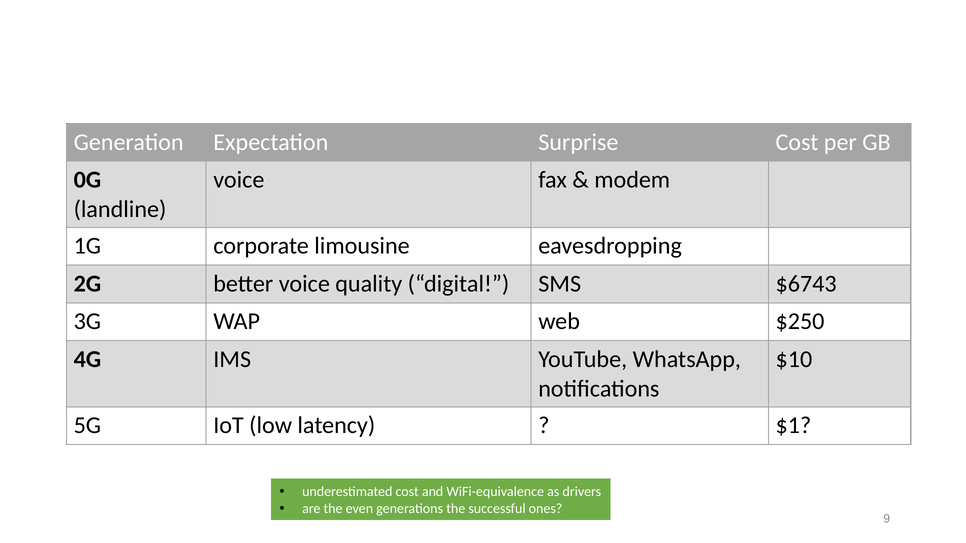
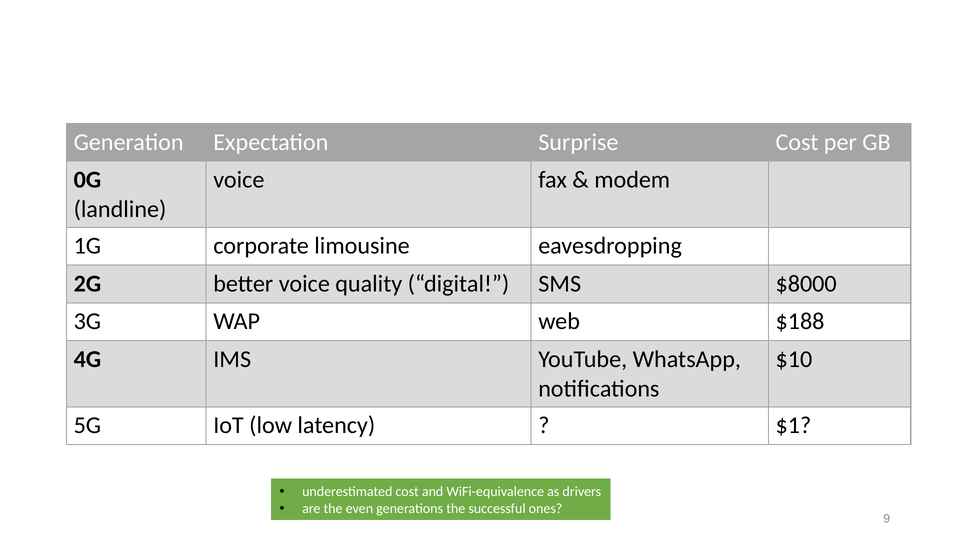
$6743: $6743 -> $8000
$250: $250 -> $188
